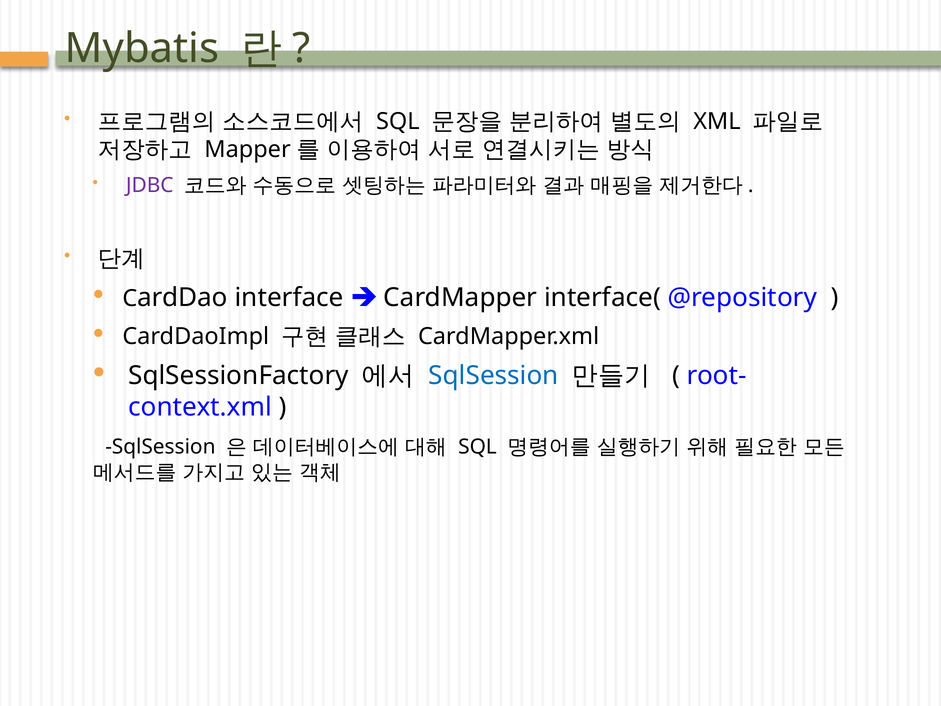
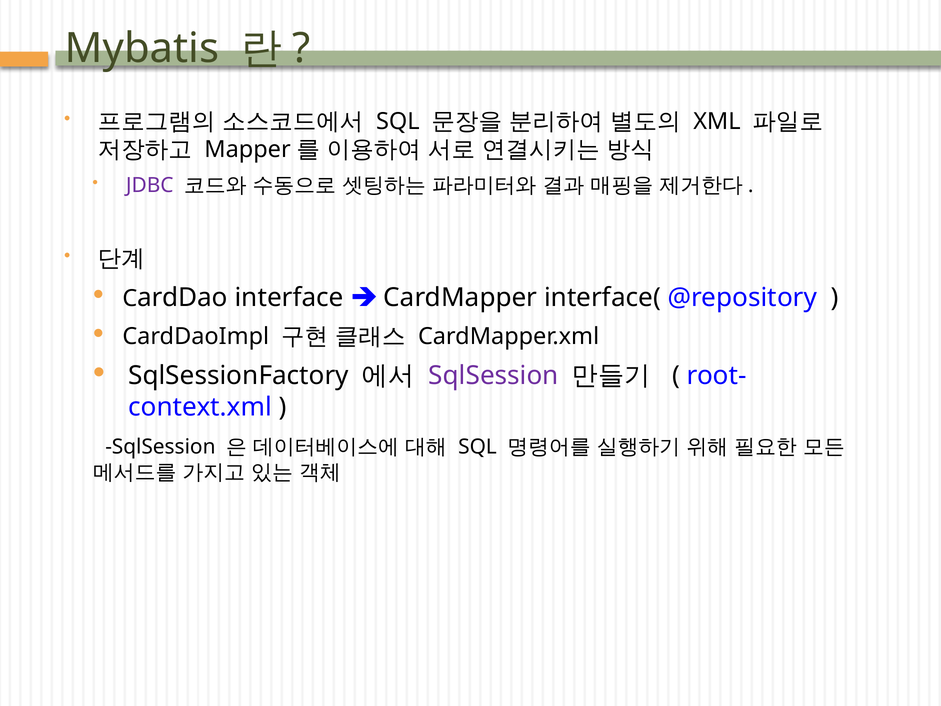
SqlSession at (494, 376) colour: blue -> purple
